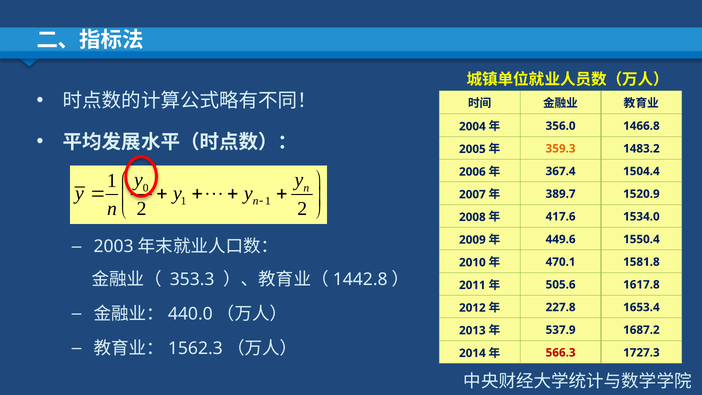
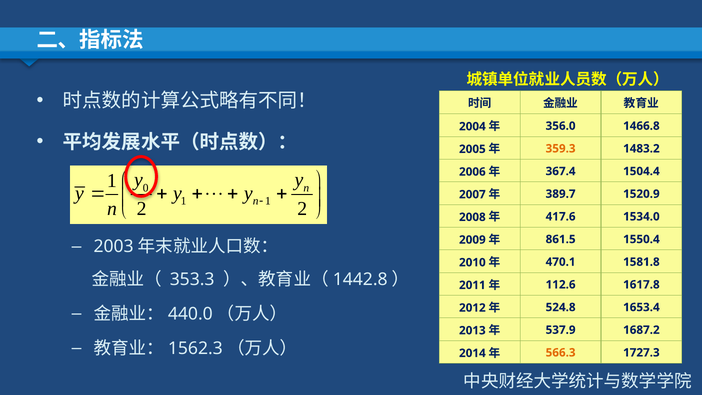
449.6: 449.6 -> 861.5
505.6: 505.6 -> 112.6
227.8: 227.8 -> 524.8
566.3 colour: red -> orange
